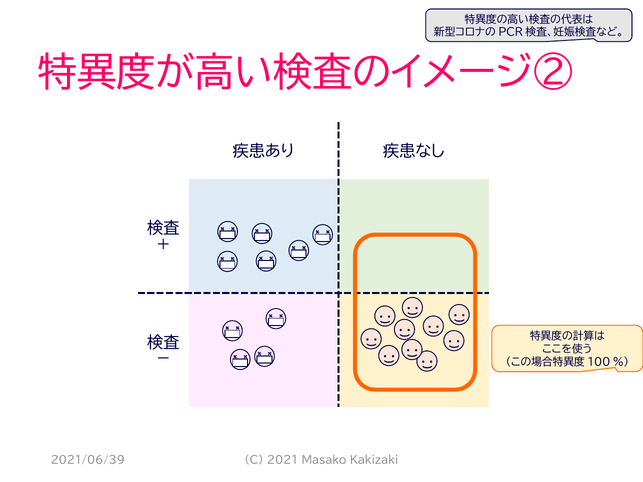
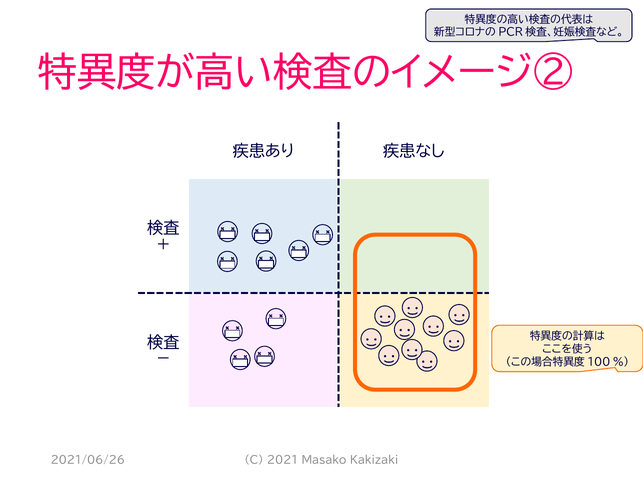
2021/06/39: 2021/06/39 -> 2021/06/26
